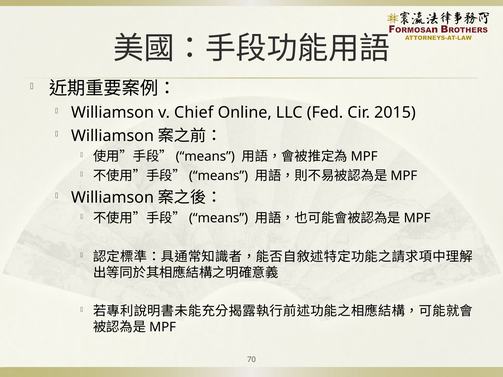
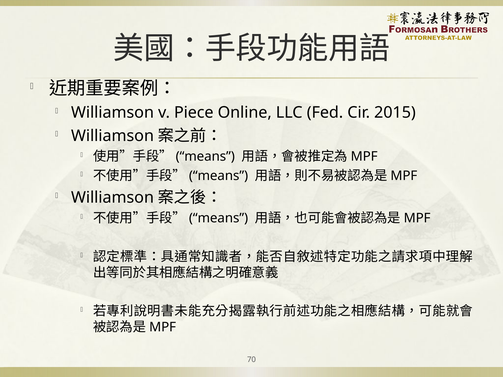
Chief: Chief -> Piece
